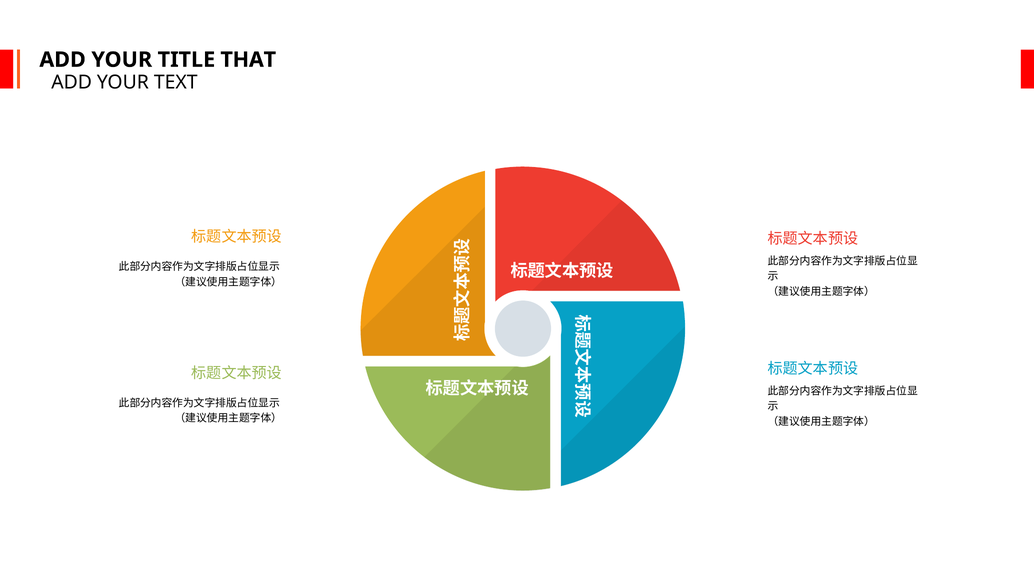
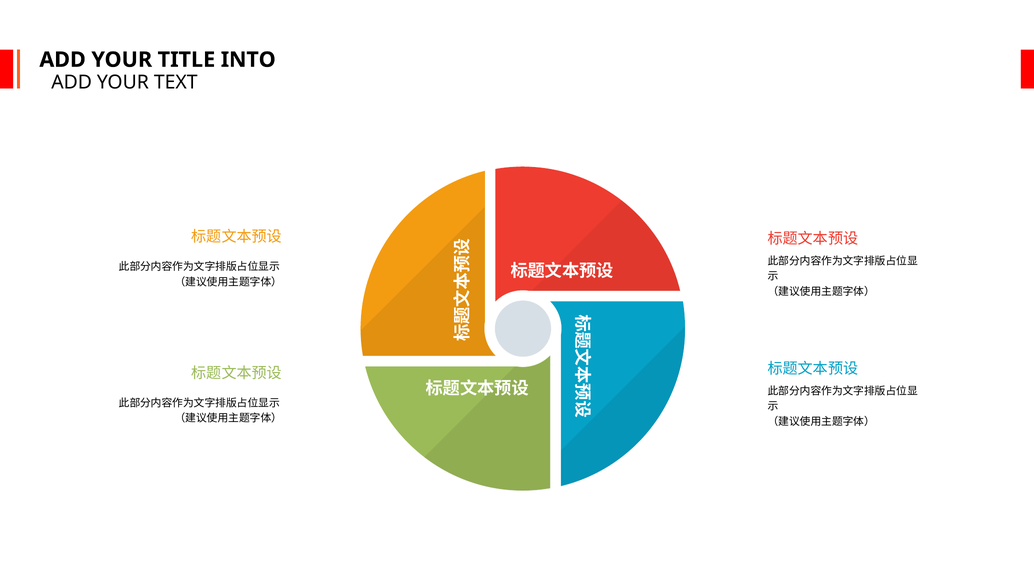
THAT: THAT -> INTO
